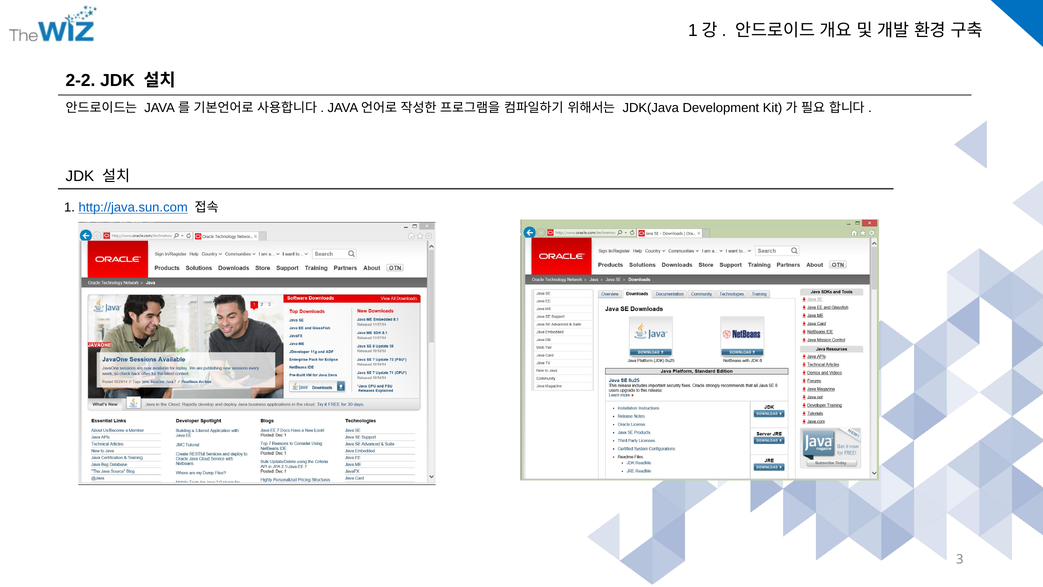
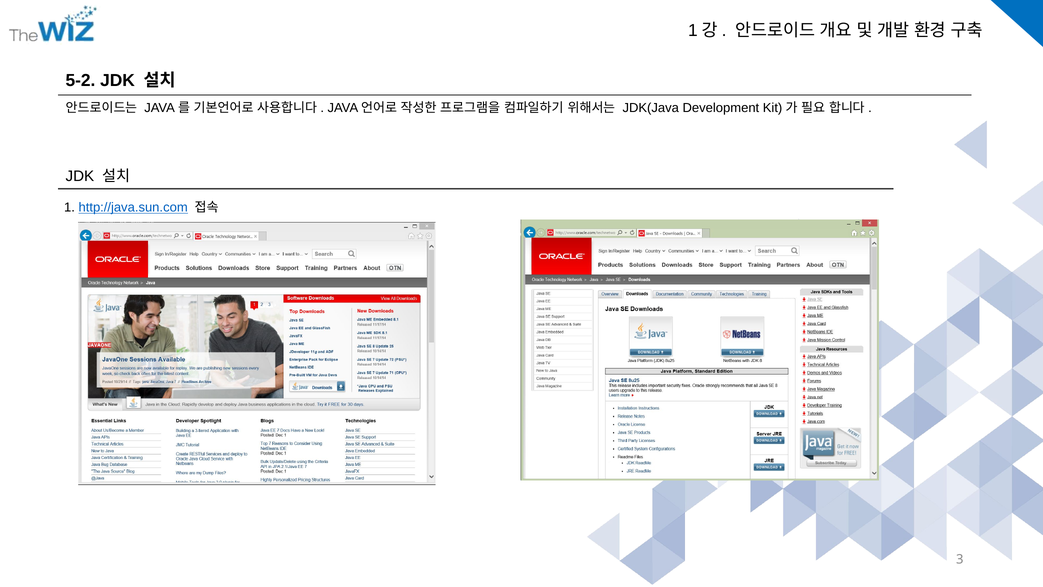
2-2: 2-2 -> 5-2
